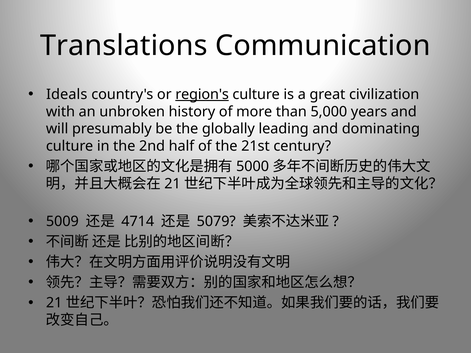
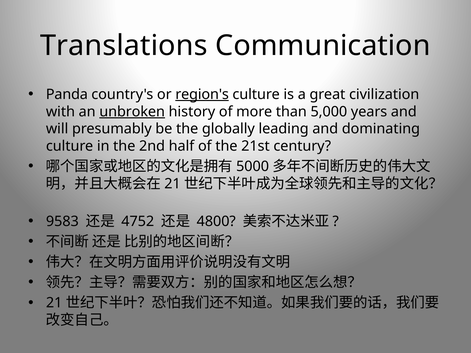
Ideals: Ideals -> Panda
unbroken underline: none -> present
5009: 5009 -> 9583
4714: 4714 -> 4752
5079: 5079 -> 4800
